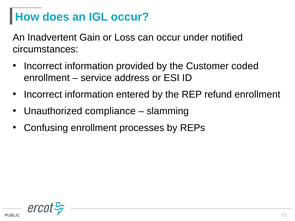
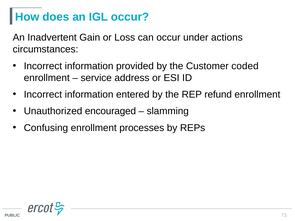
notified: notified -> actions
compliance: compliance -> encouraged
